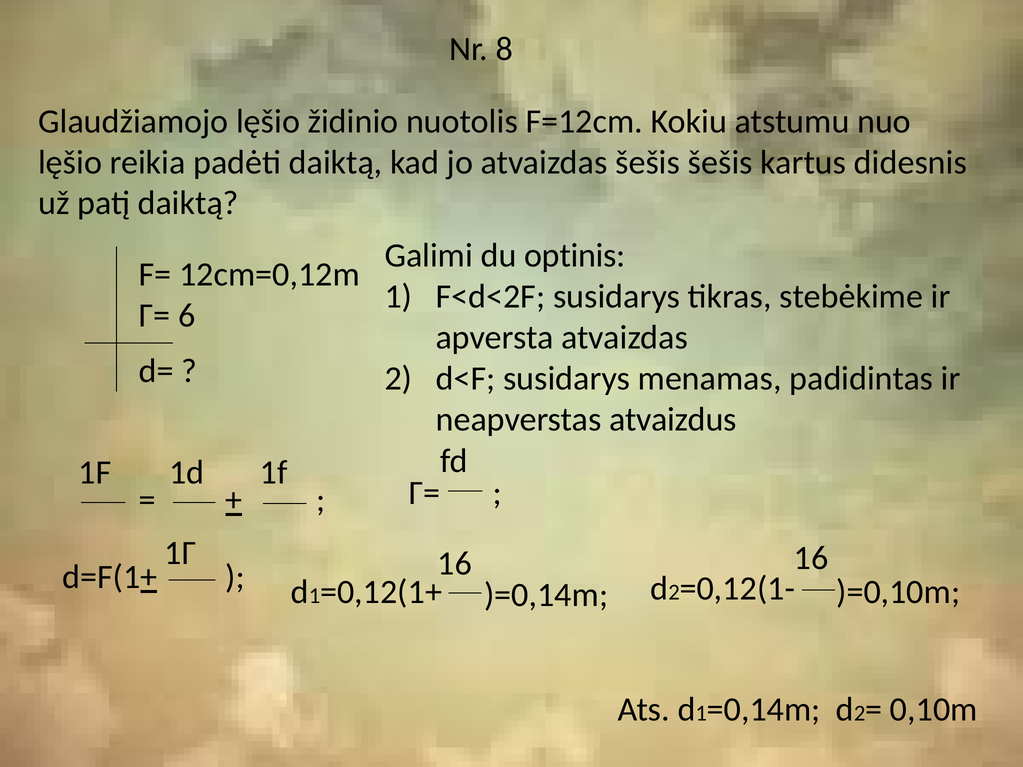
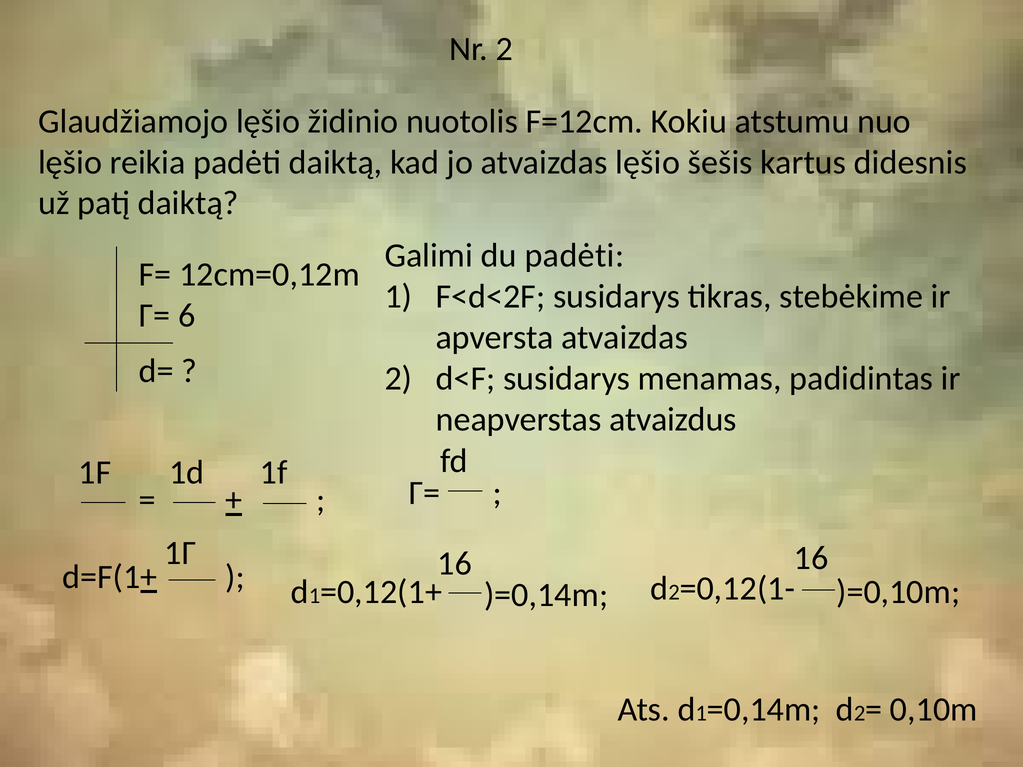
Nr 8: 8 -> 2
atvaizdas šešis: šešis -> lęšio
du optinis: optinis -> padėti
